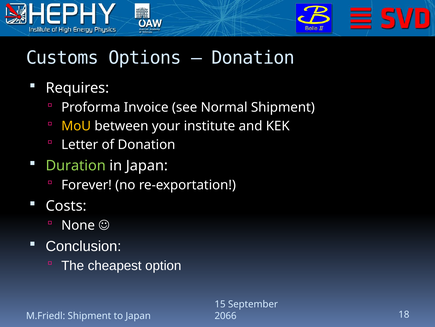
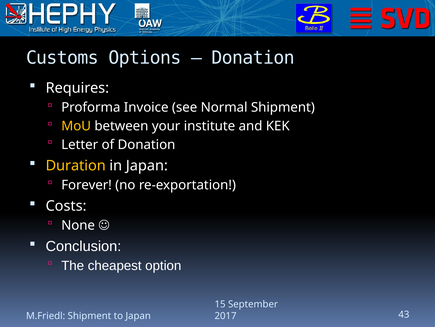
Duration colour: light green -> yellow
2066: 2066 -> 2017
18: 18 -> 43
